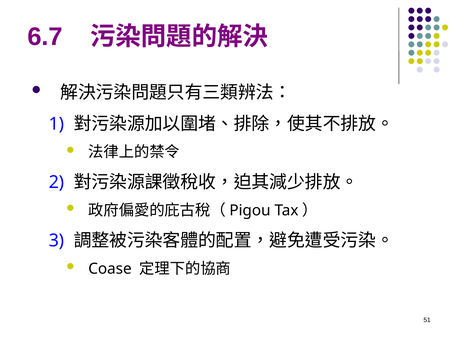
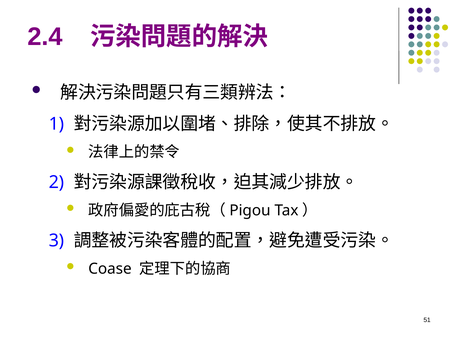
6.7: 6.7 -> 2.4
